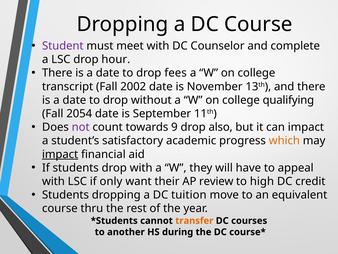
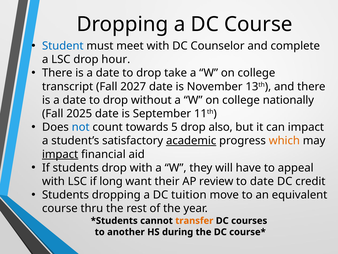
Student colour: purple -> blue
fees: fees -> take
2002: 2002 -> 2027
qualifying: qualifying -> nationally
2054: 2054 -> 2025
not colour: purple -> blue
9: 9 -> 5
academic underline: none -> present
only: only -> long
to high: high -> date
